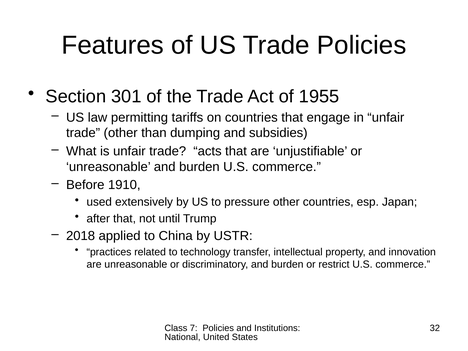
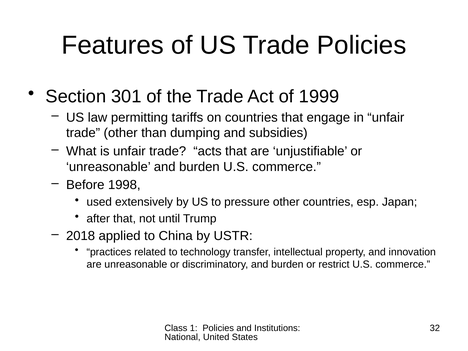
1955: 1955 -> 1999
1910: 1910 -> 1998
7: 7 -> 1
